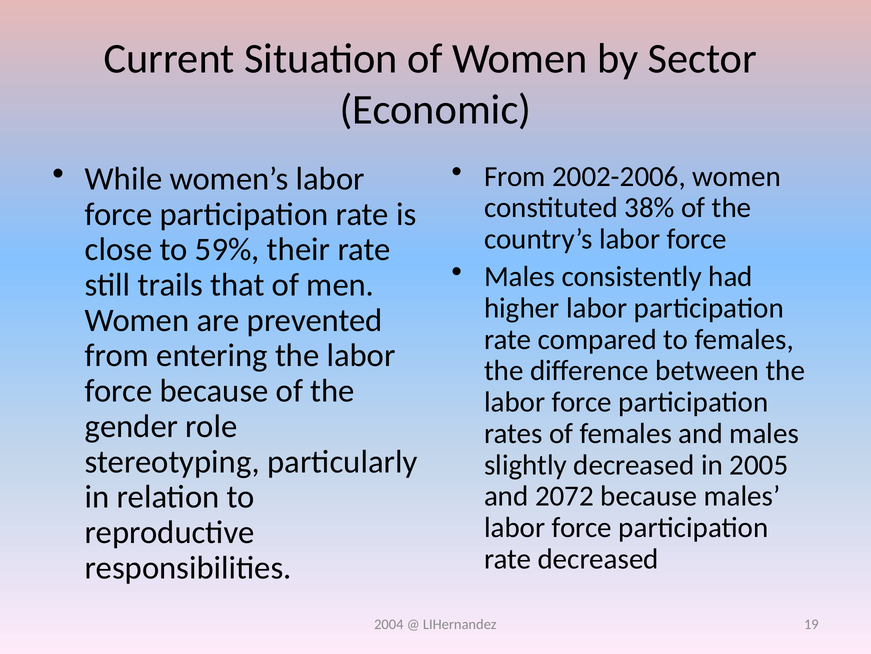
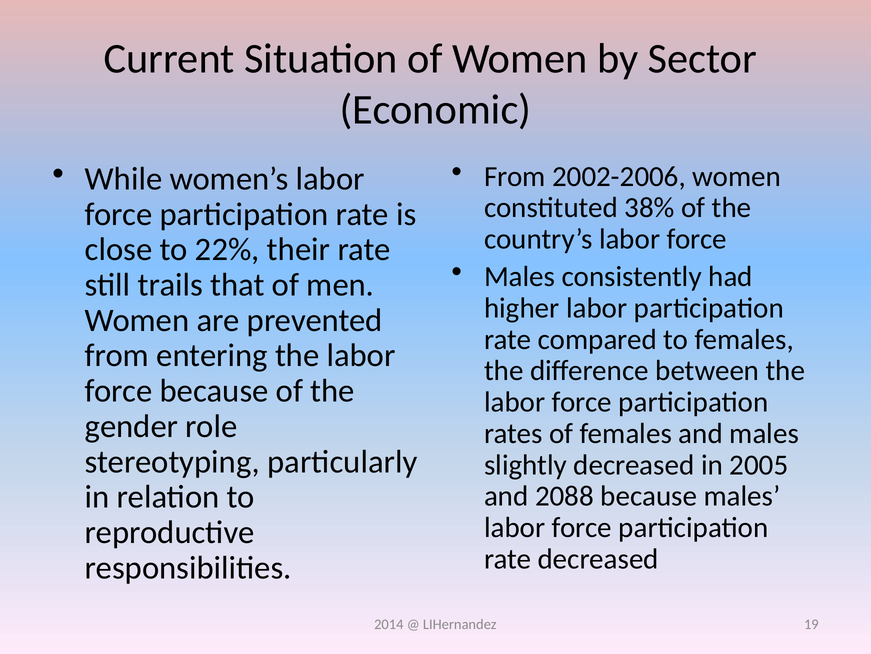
59%: 59% -> 22%
2072: 2072 -> 2088
2004: 2004 -> 2014
